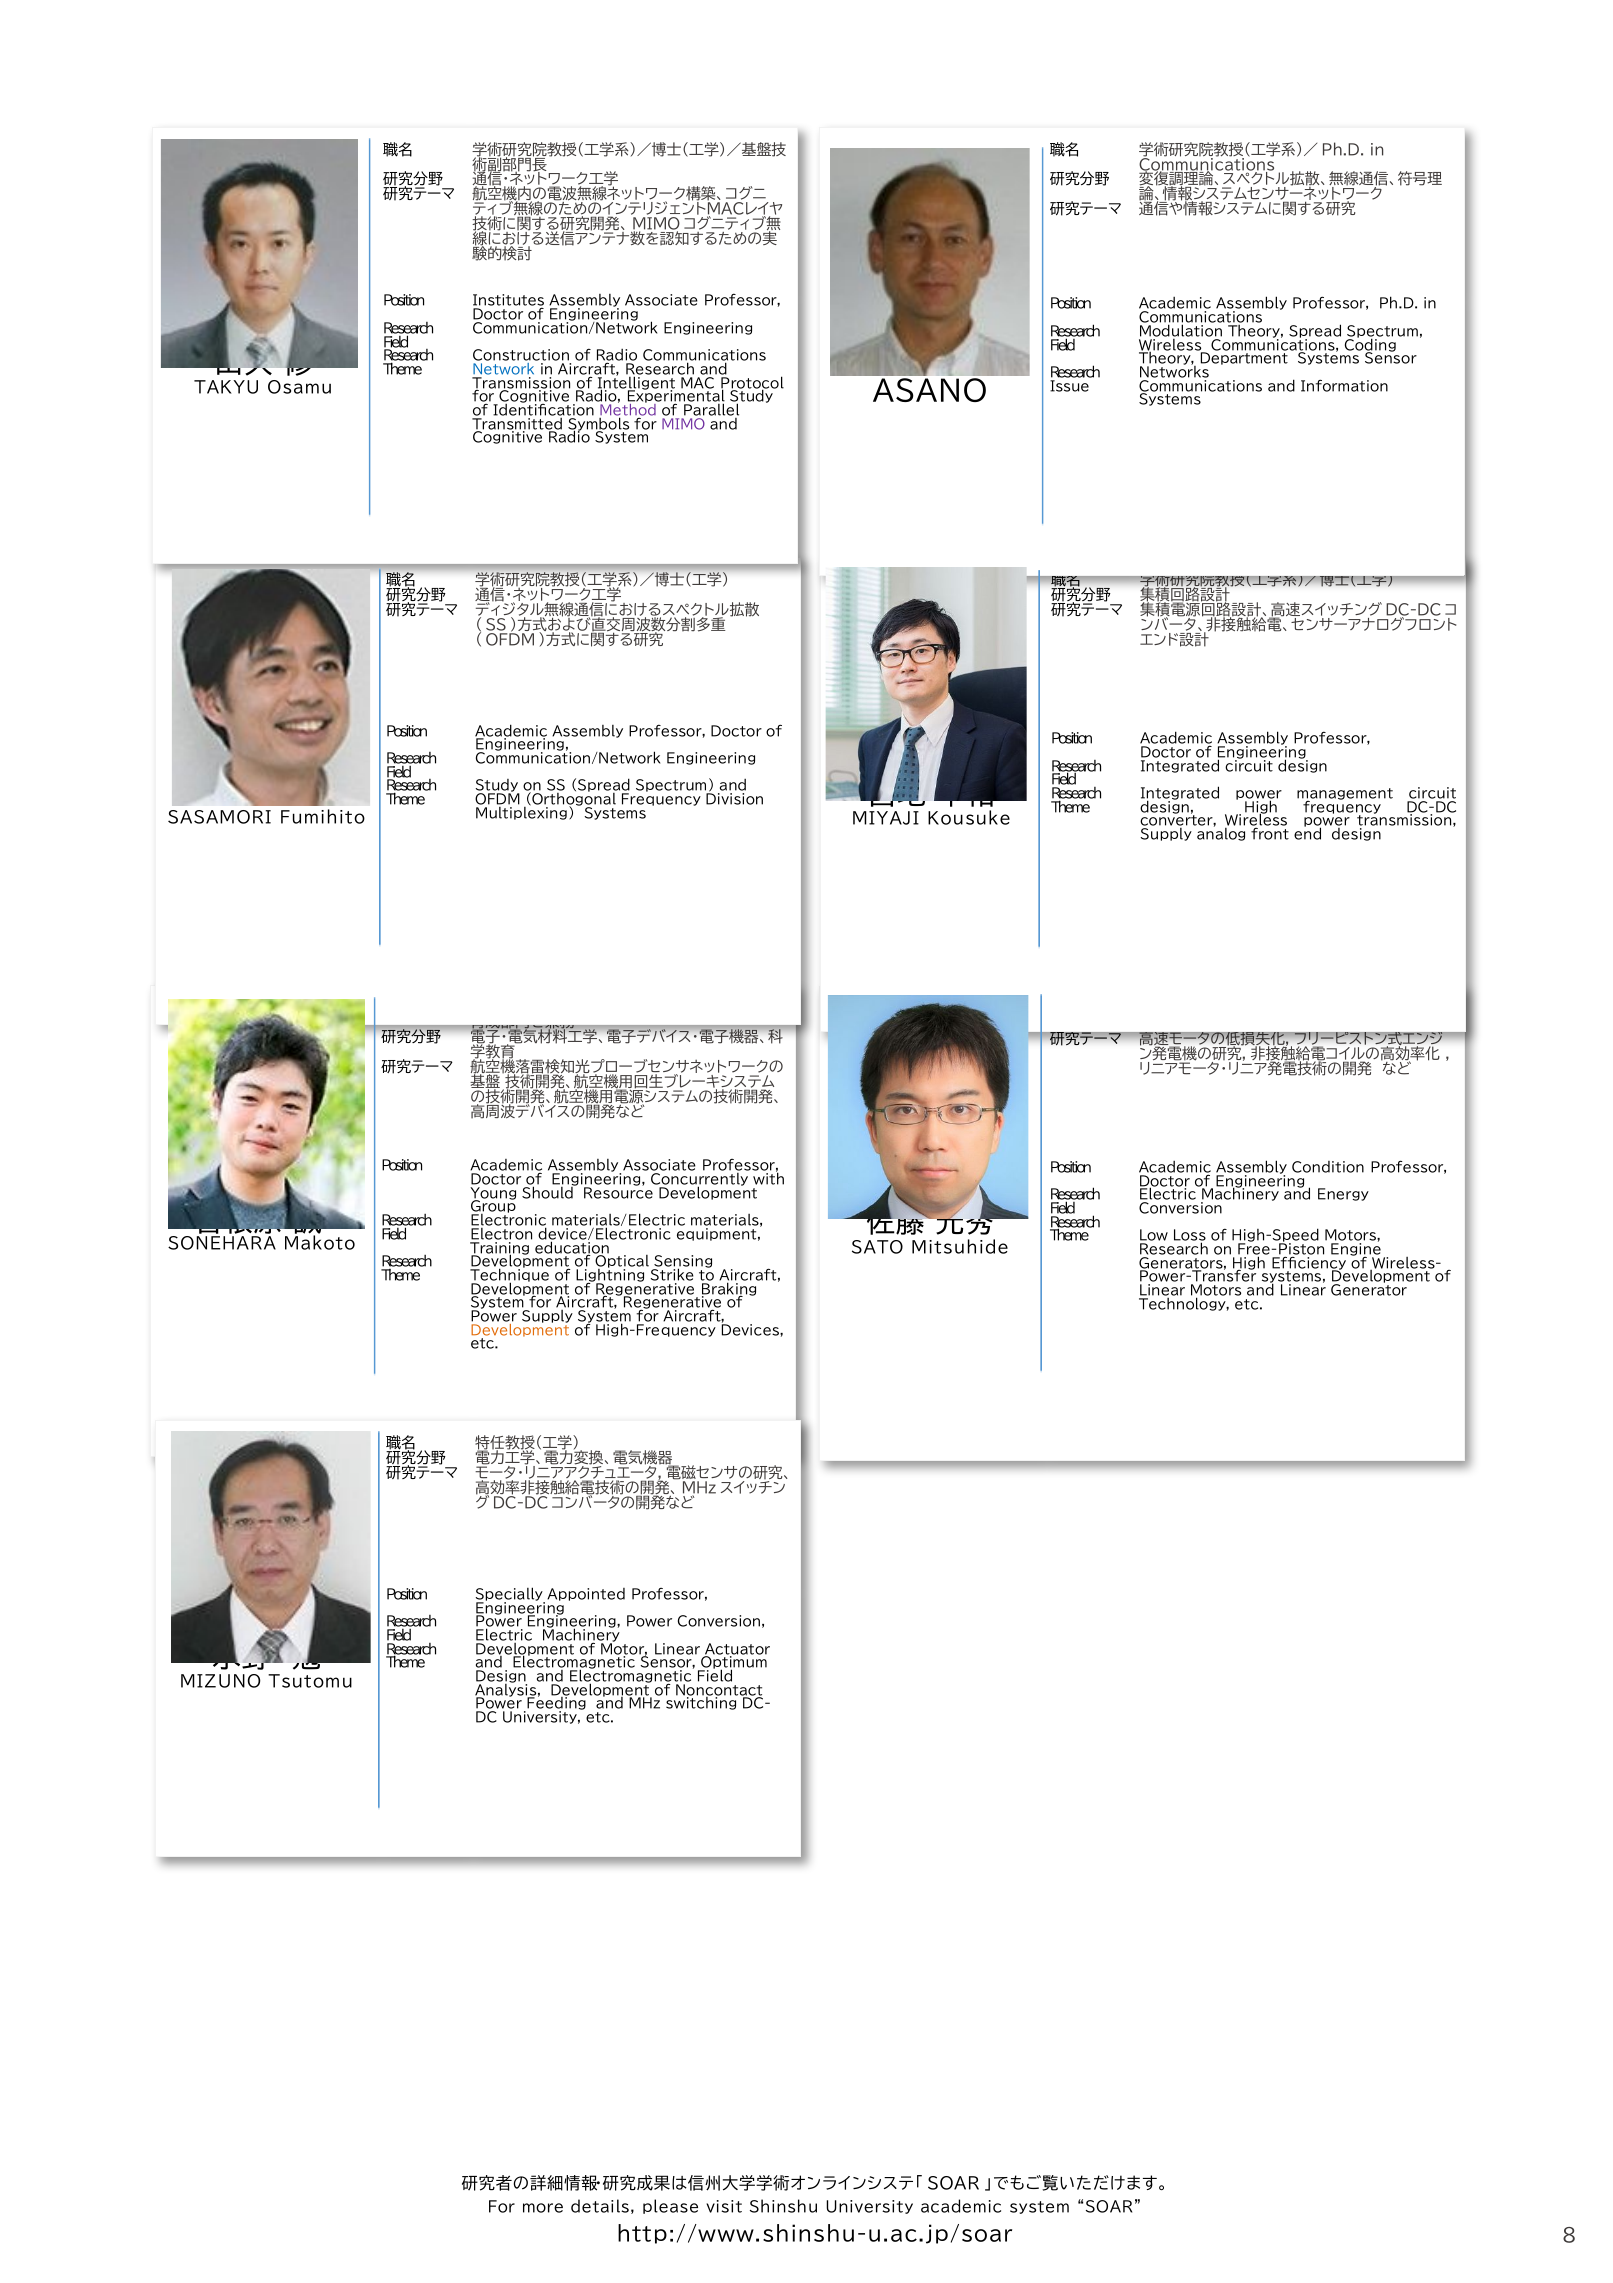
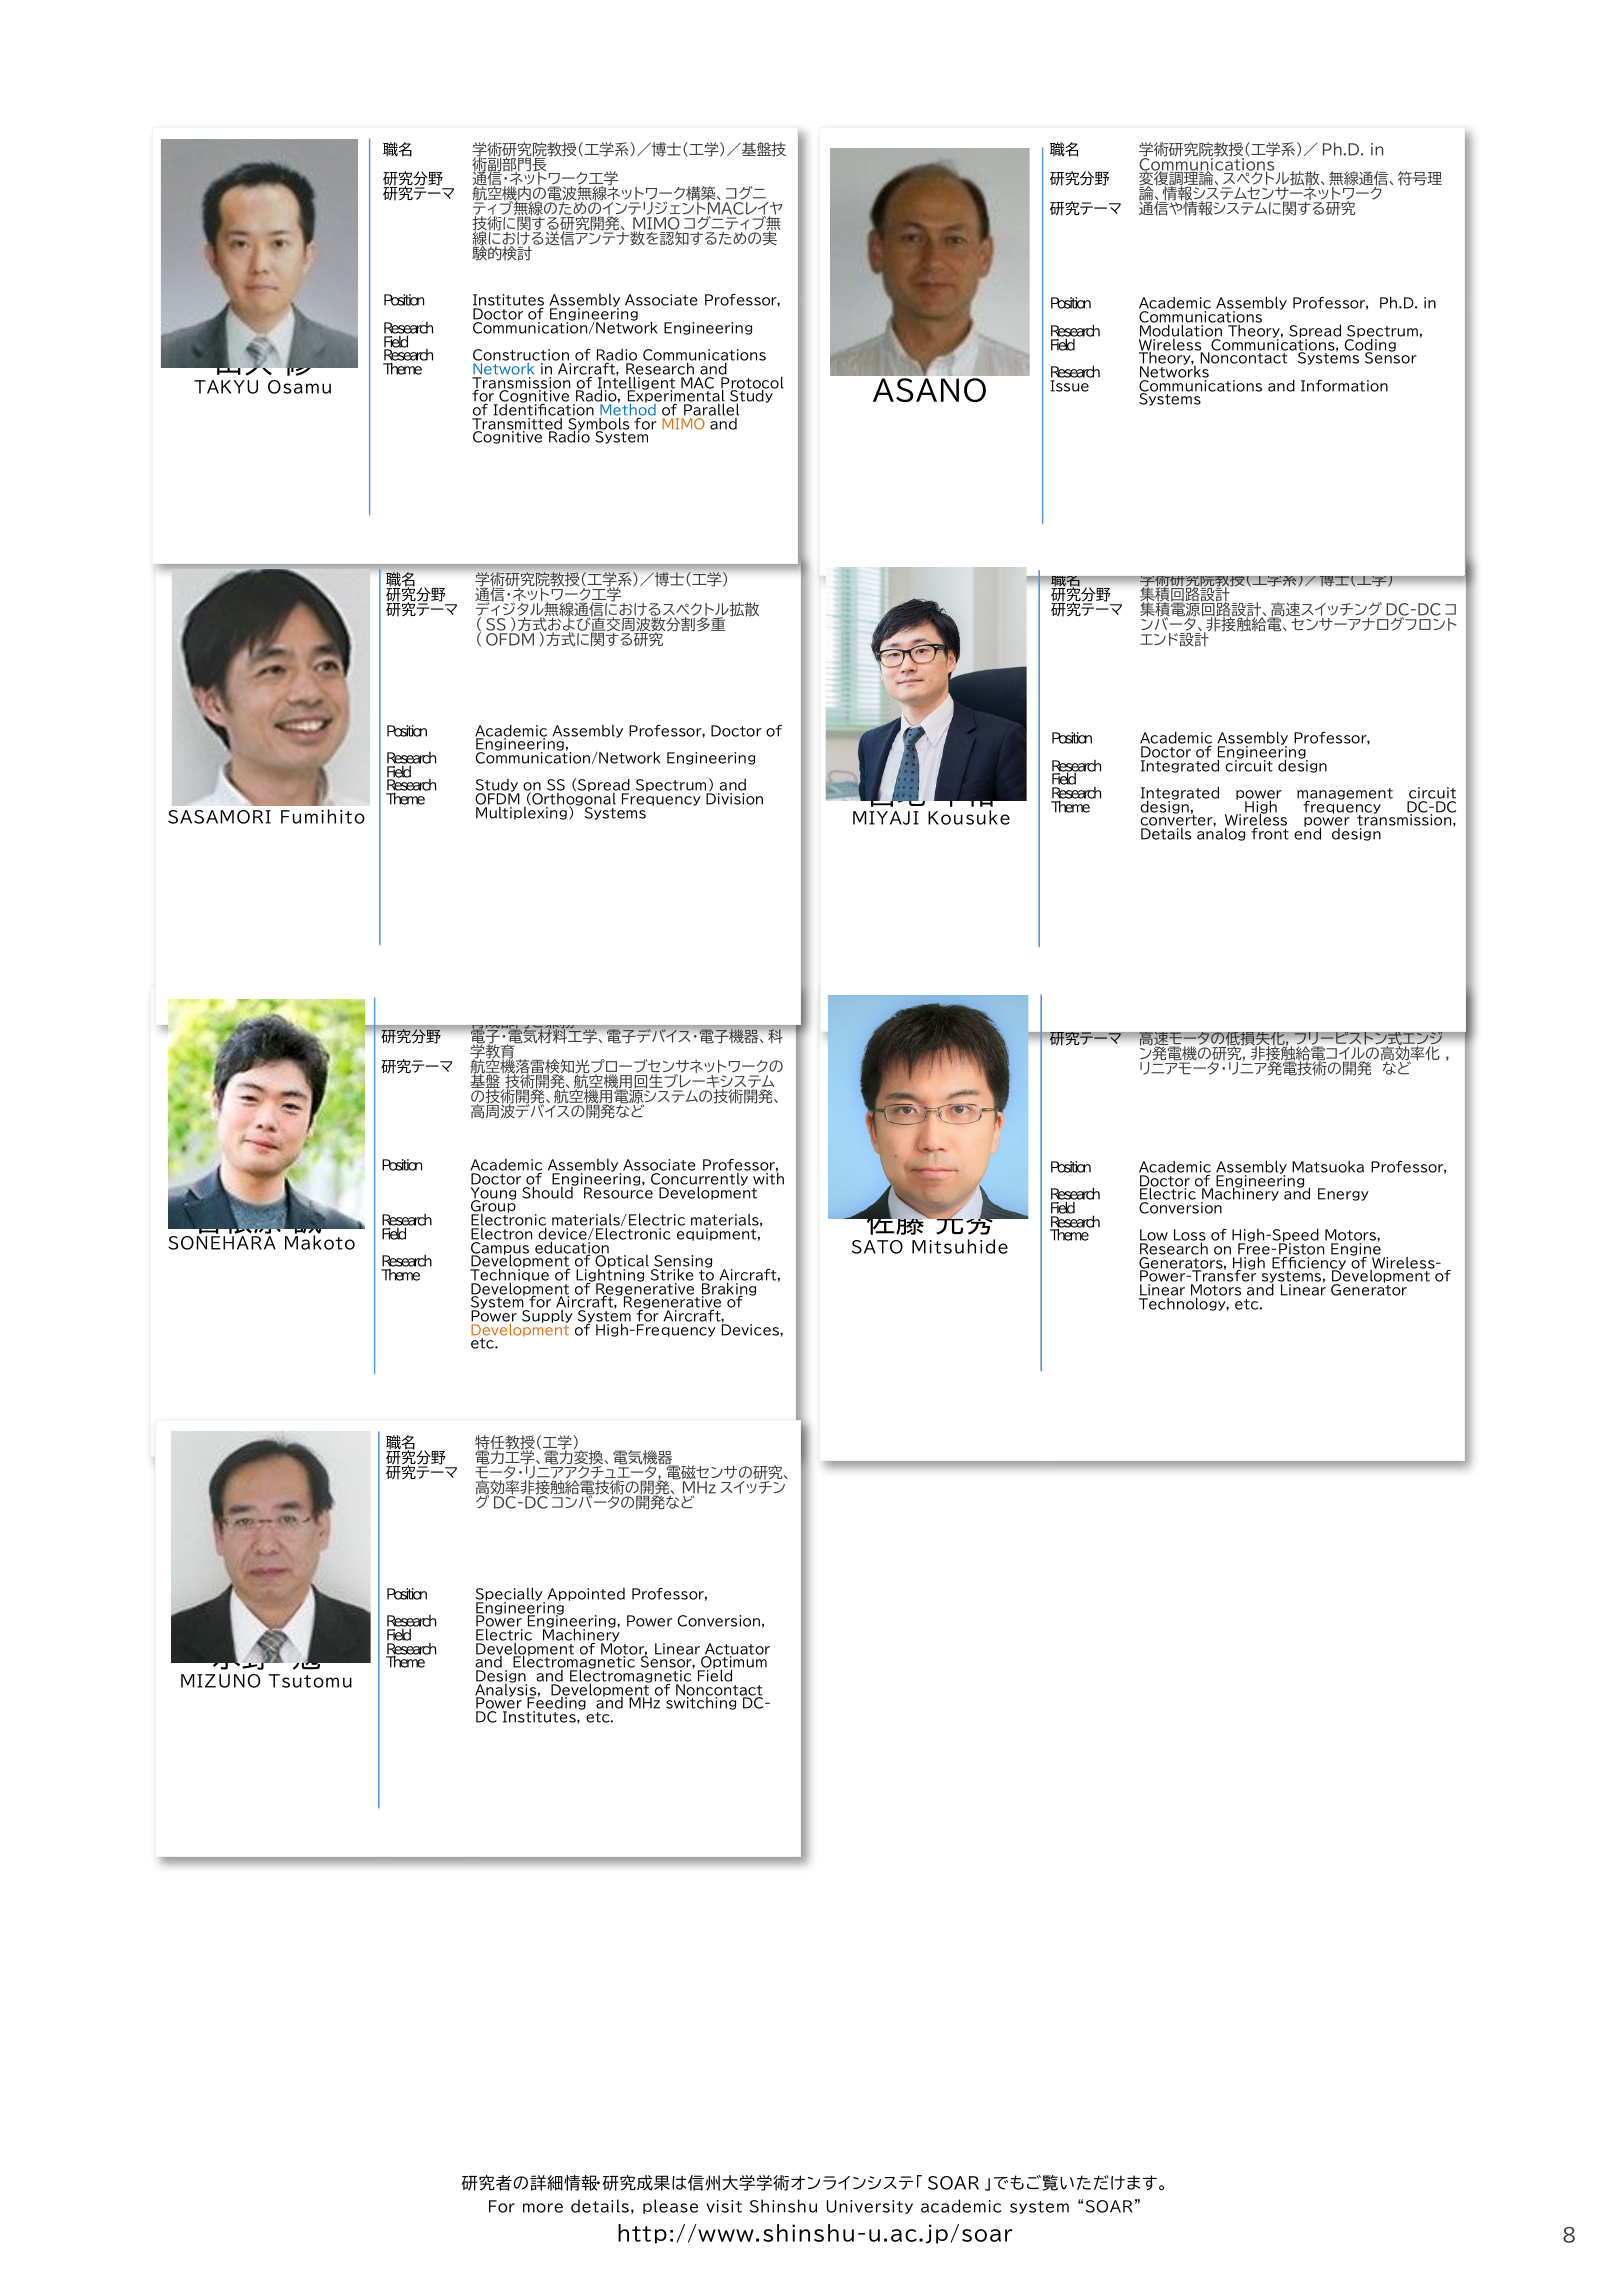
Theory Department: Department -> Noncontact
Method colour: purple -> blue
MIMO colour: purple -> orange
Supply at (1166, 835): Supply -> Details
Condition: Condition -> Matsuoka
Training: Training -> Campus
University at (542, 1718): University -> Institutes
